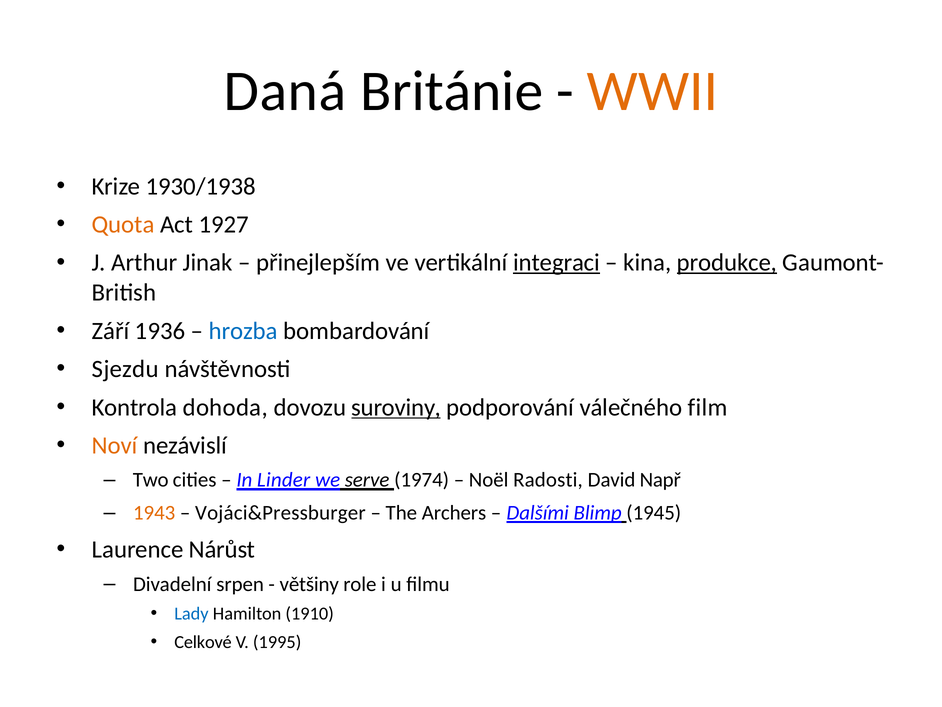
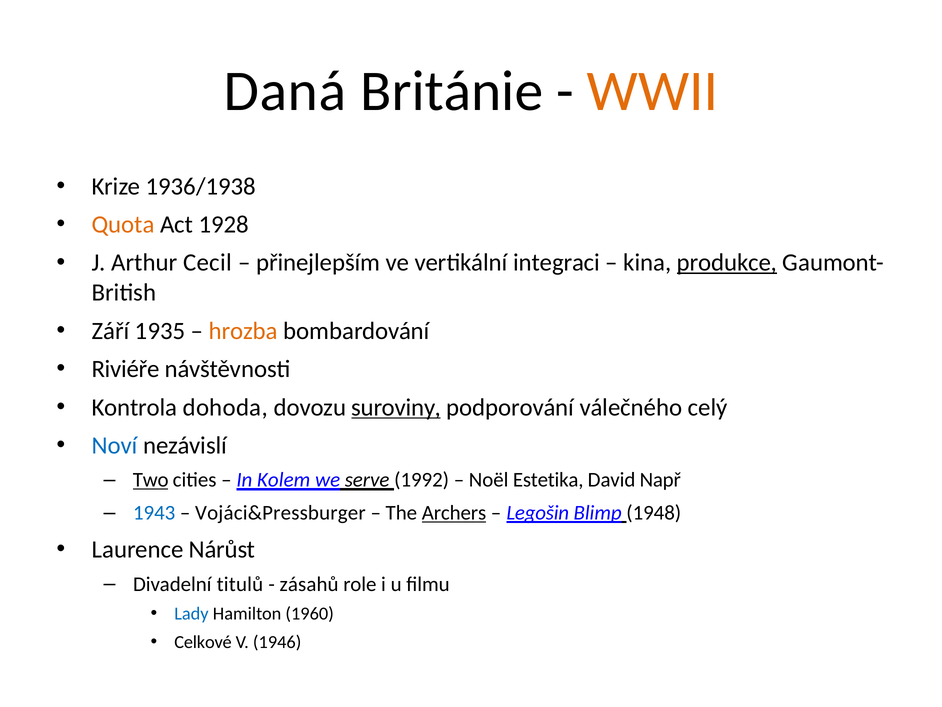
1930/1938: 1930/1938 -> 1936/1938
1927: 1927 -> 1928
Jinak: Jinak -> Cecil
integraci underline: present -> none
1936: 1936 -> 1935
hrozba colour: blue -> orange
Sjezdu: Sjezdu -> Riviéře
film: film -> celý
Noví colour: orange -> blue
Two underline: none -> present
Linder: Linder -> Kolem
1974: 1974 -> 1992
Radosti: Radosti -> Estetika
1943 colour: orange -> blue
Archers underline: none -> present
Dalšími: Dalšími -> Legošin
1945: 1945 -> 1948
srpen: srpen -> titulů
většiny: většiny -> zásahů
1910: 1910 -> 1960
1995: 1995 -> 1946
